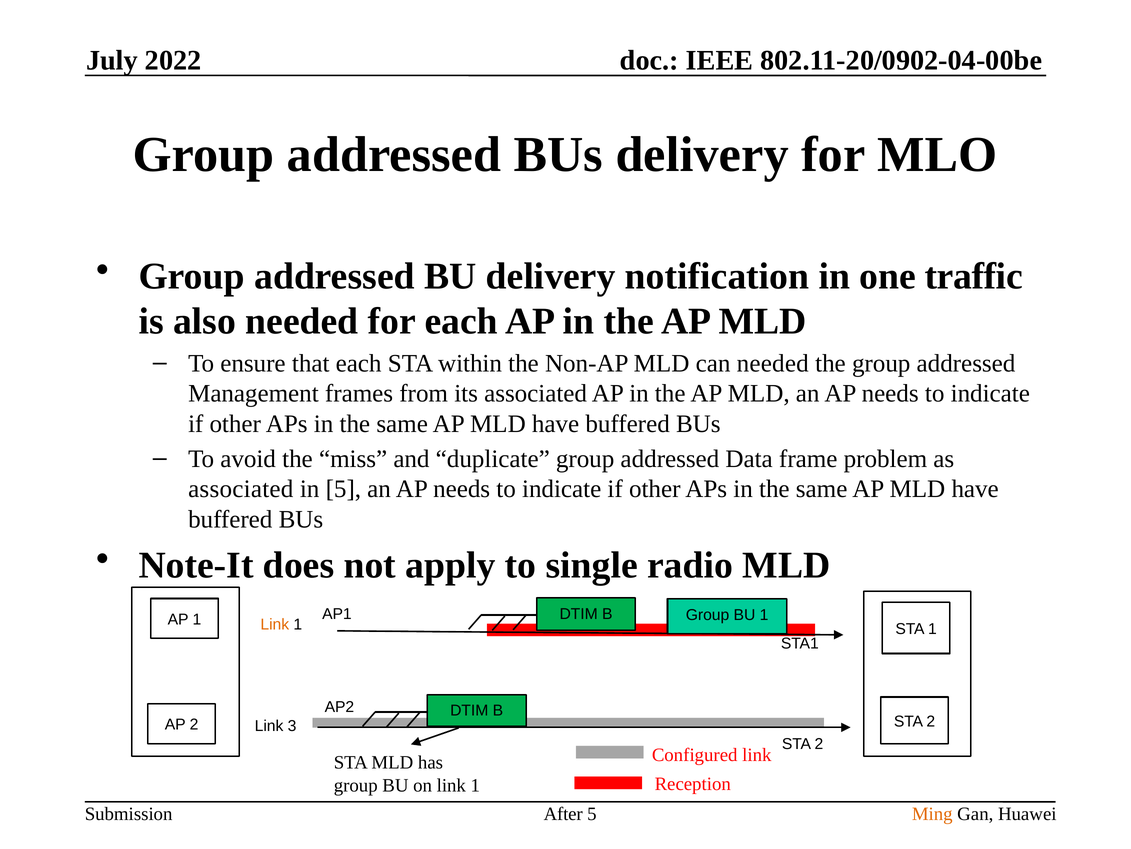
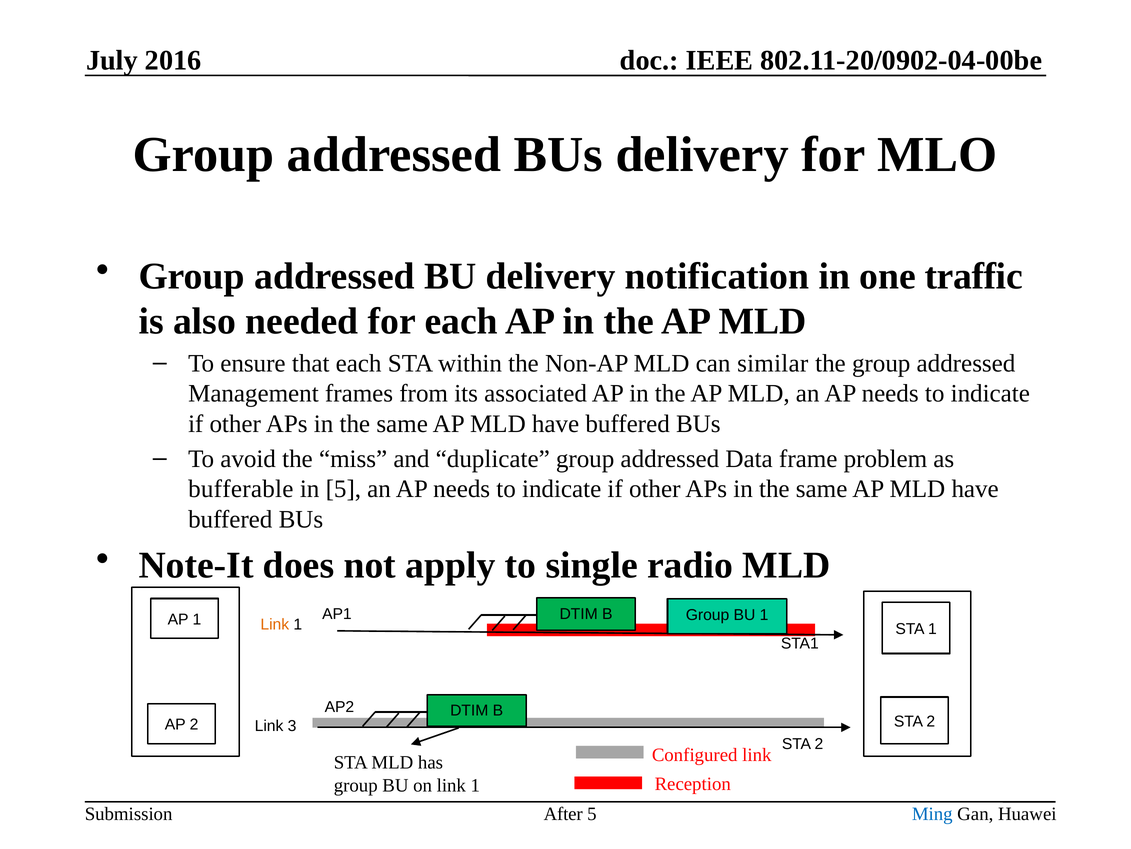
2022: 2022 -> 2016
can needed: needed -> similar
associated at (241, 489): associated -> bufferable
Ming colour: orange -> blue
